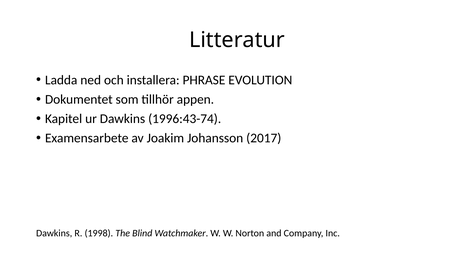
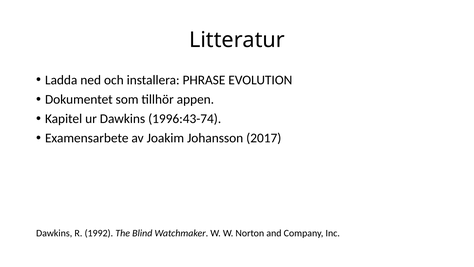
1998: 1998 -> 1992
